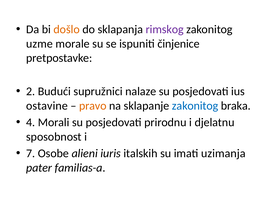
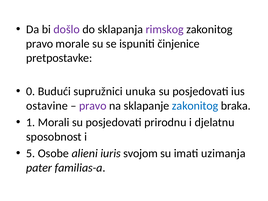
došlo colour: orange -> purple
uzme at (39, 44): uzme -> pravo
2: 2 -> 0
nalaze: nalaze -> unuka
pravo at (93, 106) colour: orange -> purple
4: 4 -> 1
7: 7 -> 5
italskih: italskih -> svojom
